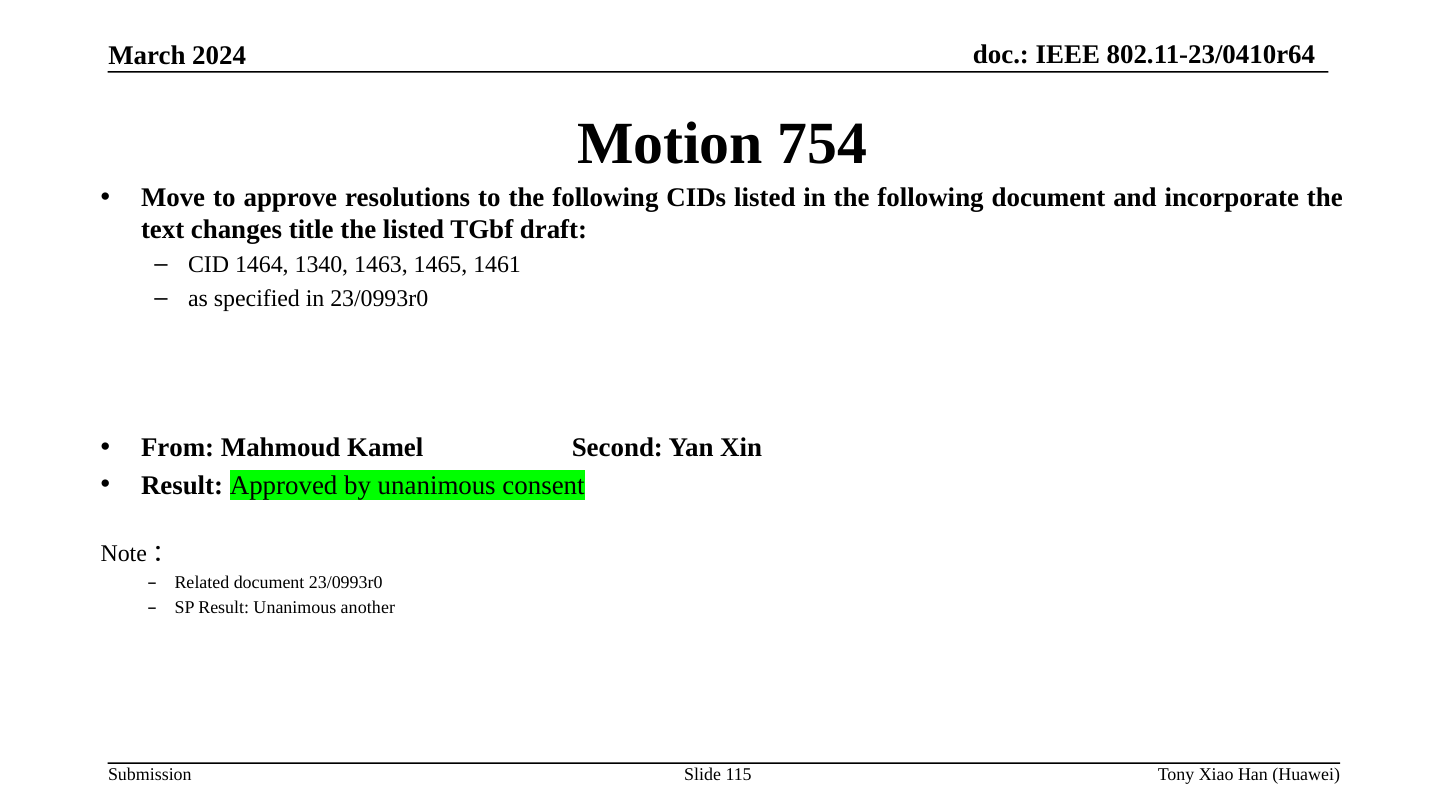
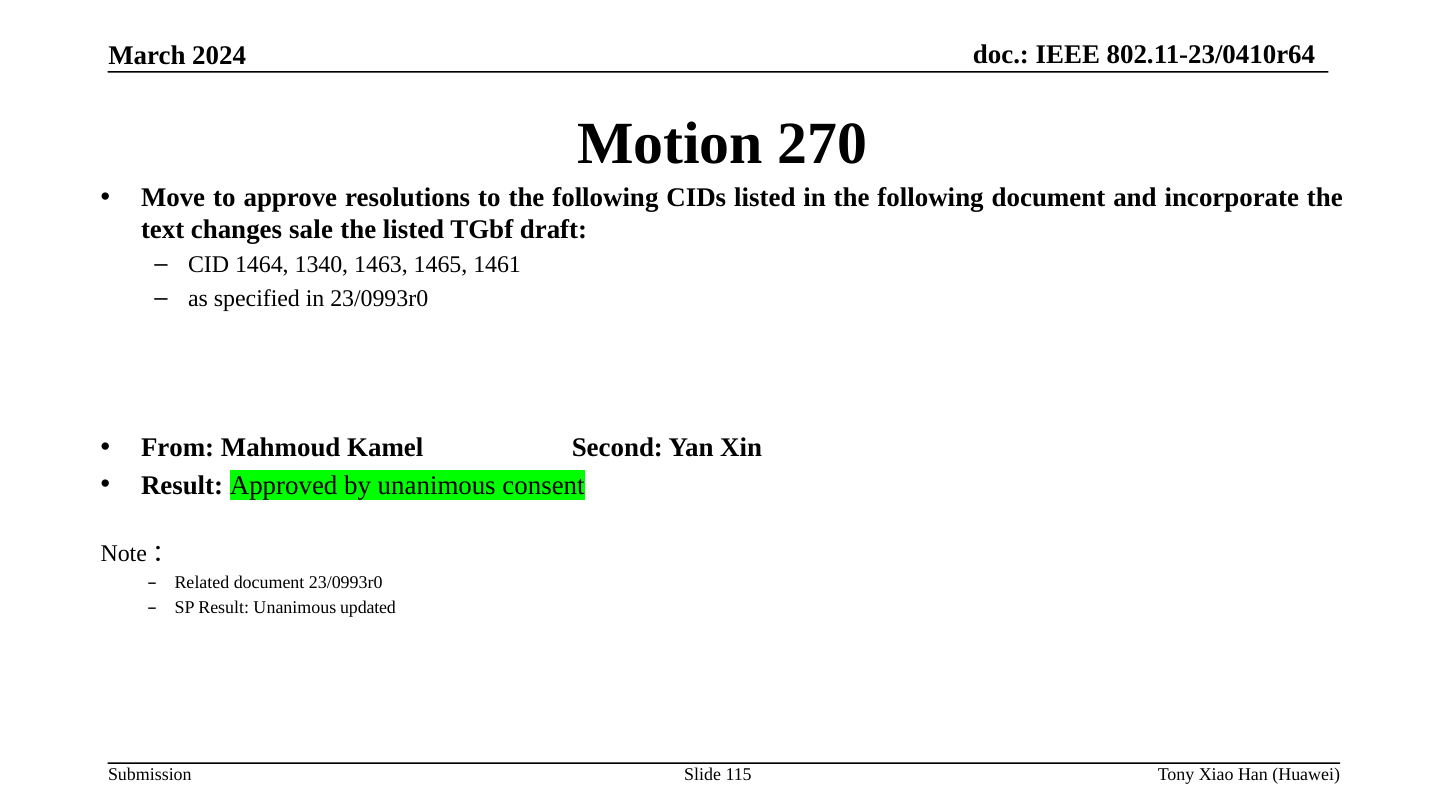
754: 754 -> 270
title: title -> sale
another: another -> updated
